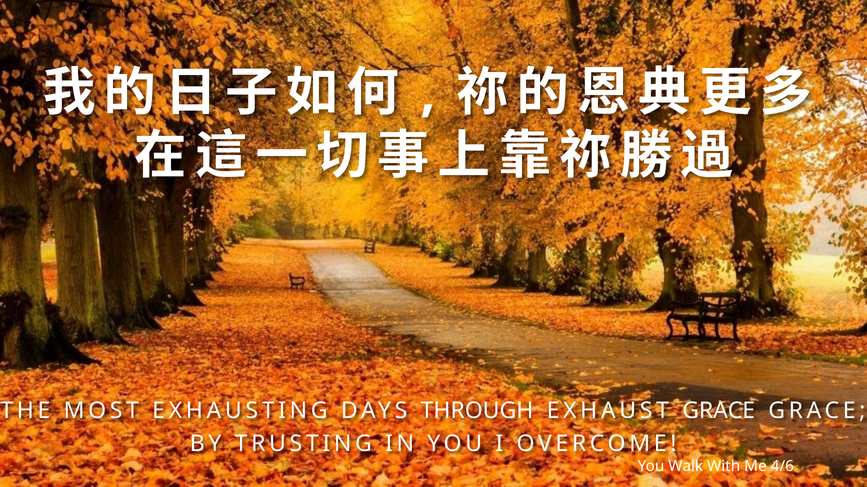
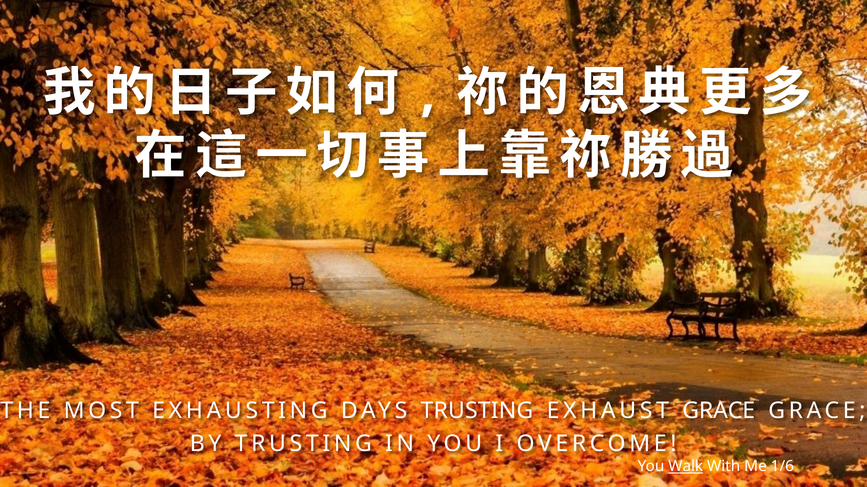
DAYS THROUGH: THROUGH -> TRUSTING
Walk underline: none -> present
4/6: 4/6 -> 1/6
